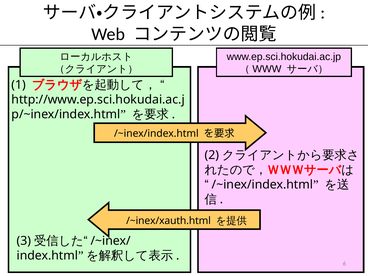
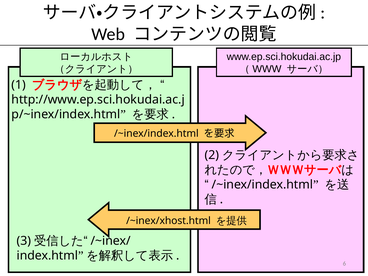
/~inex/xauth.html: /~inex/xauth.html -> /~inex/xhost.html
